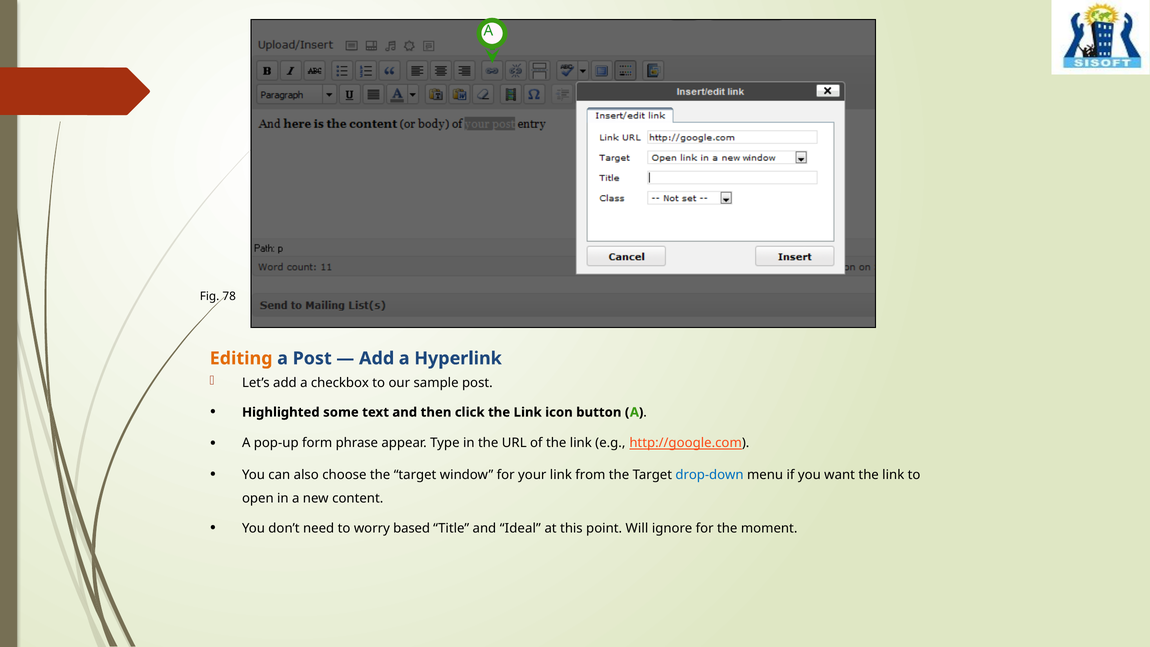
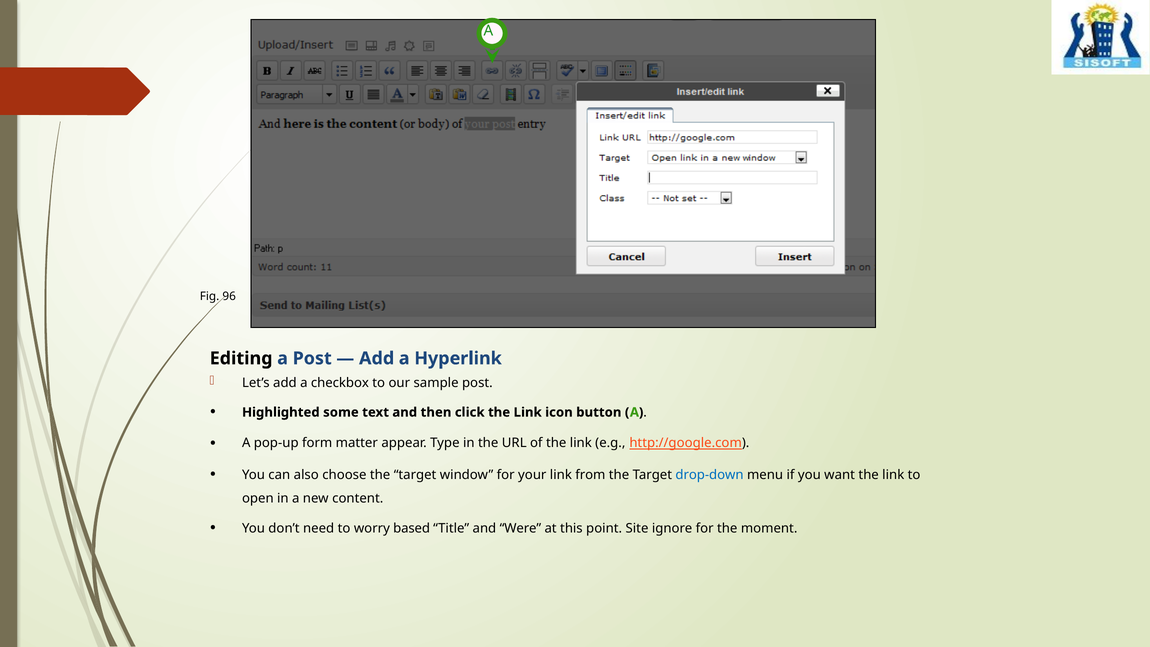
78: 78 -> 96
Editing colour: orange -> black
phrase: phrase -> matter
Ideal: Ideal -> Were
Will: Will -> Site
